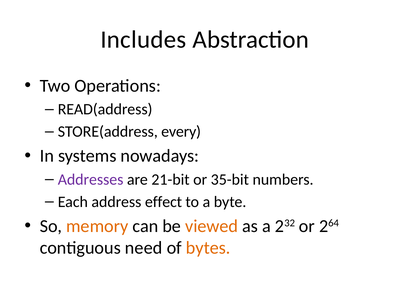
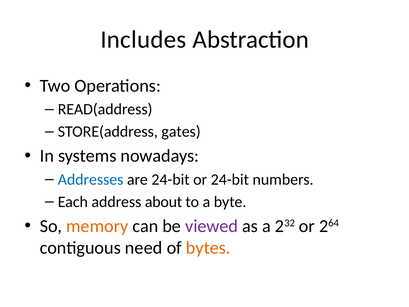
every: every -> gates
Addresses colour: purple -> blue
are 21-bit: 21-bit -> 24-bit
or 35-bit: 35-bit -> 24-bit
effect: effect -> about
viewed colour: orange -> purple
